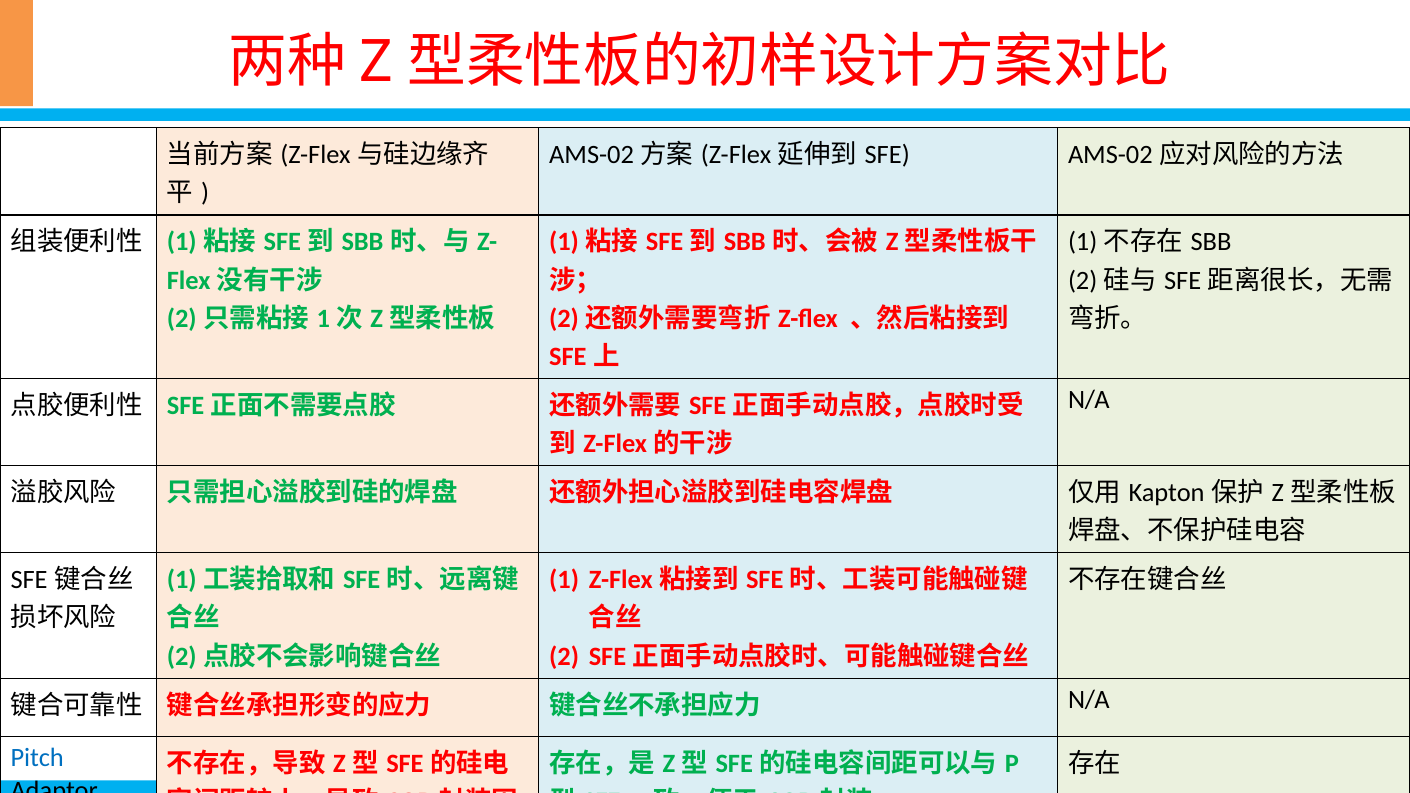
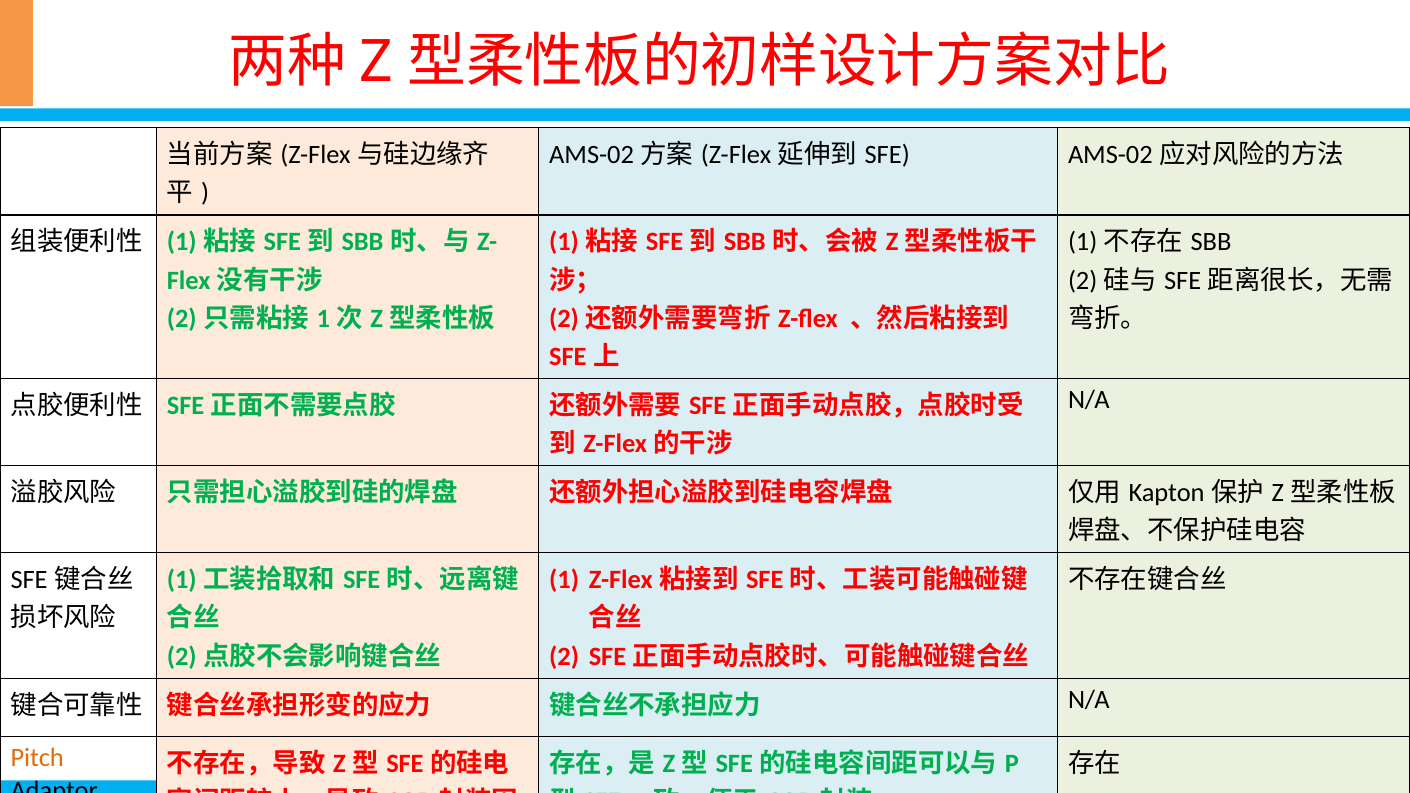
Pitch colour: blue -> orange
